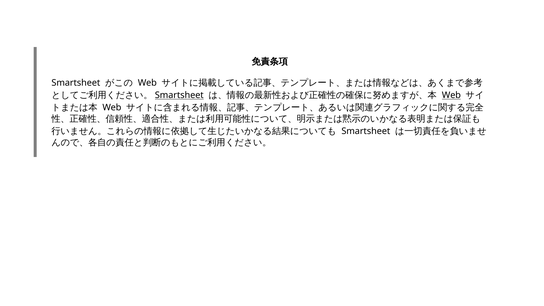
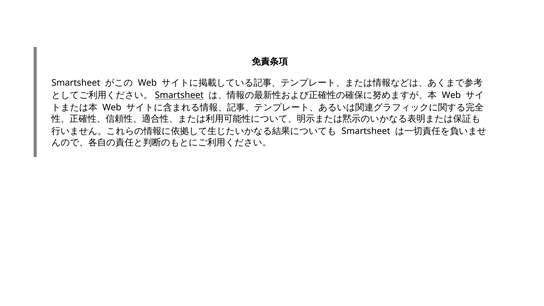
Web at (451, 95) underline: present -> none
